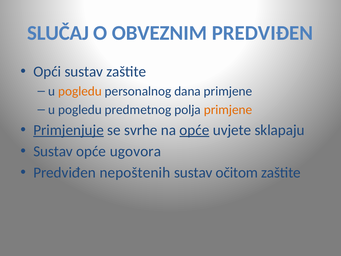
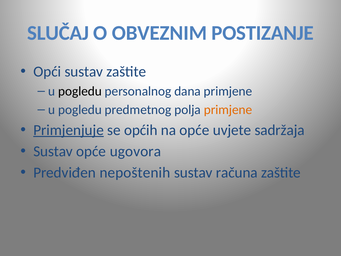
OBVEZNIM PREDVIĐEN: PREDVIĐEN -> POSTIZANJE
pogledu at (80, 91) colour: orange -> black
svrhe: svrhe -> općih
opće at (194, 130) underline: present -> none
sklapaju: sklapaju -> sadržaja
očitom: očitom -> računa
